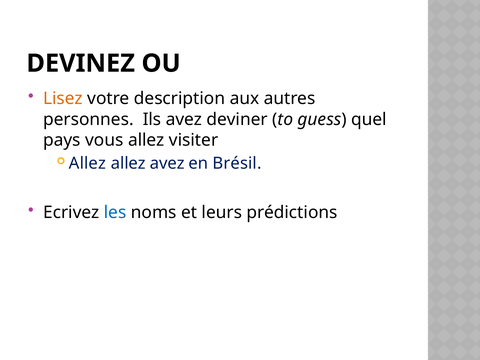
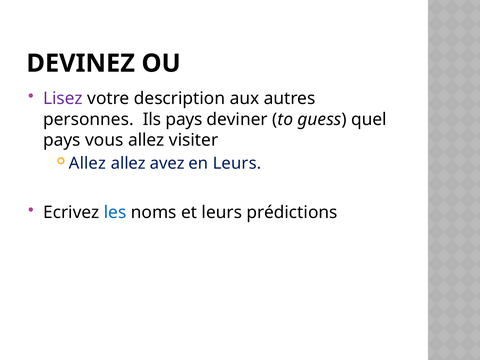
Lisez colour: orange -> purple
Ils avez: avez -> pays
en Brésil: Brésil -> Leurs
